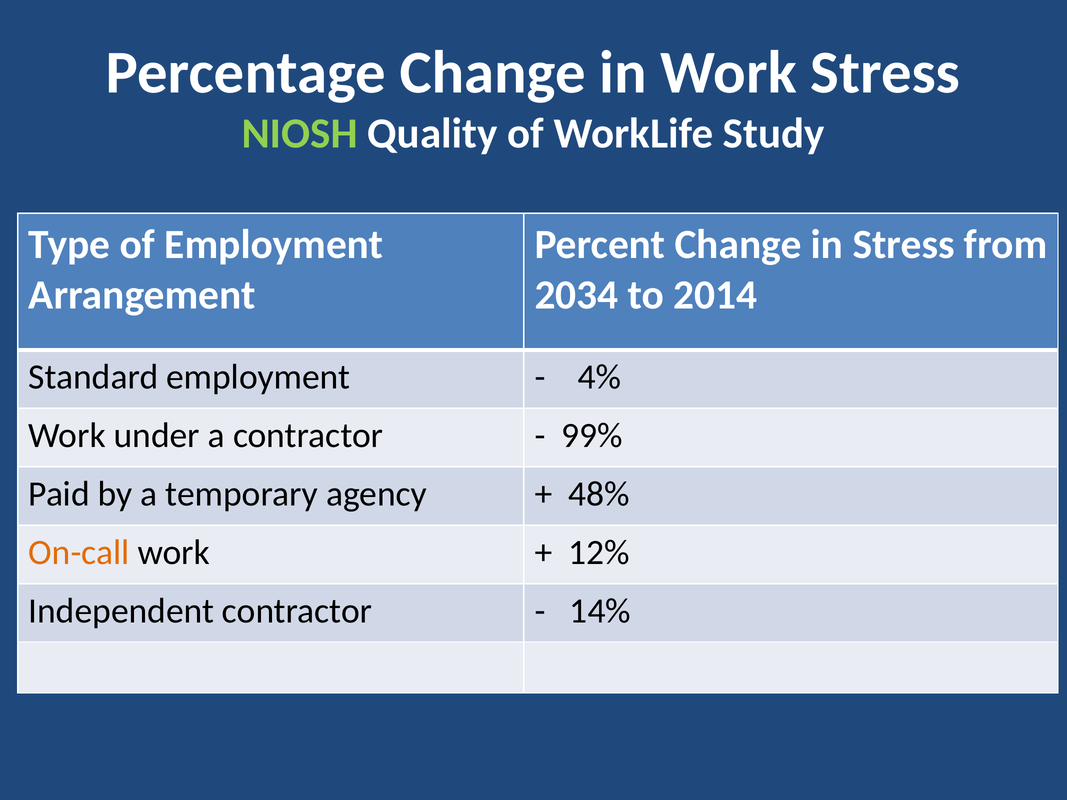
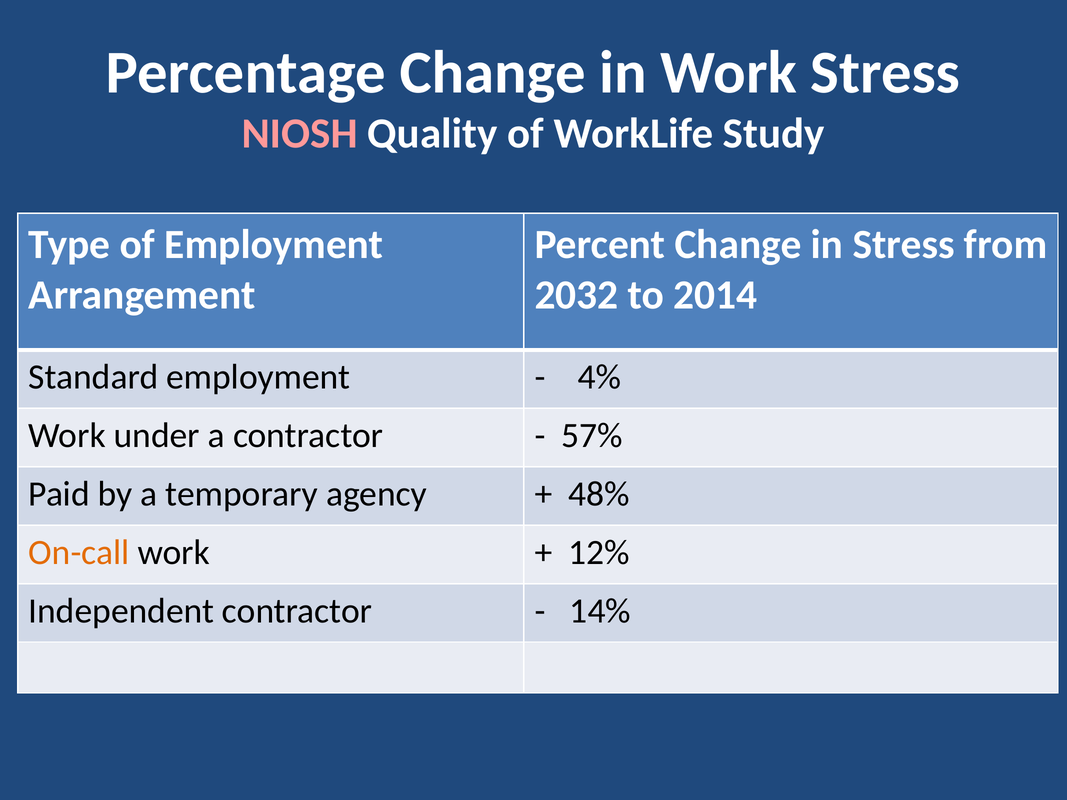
NIOSH colour: light green -> pink
2034: 2034 -> 2032
99%: 99% -> 57%
